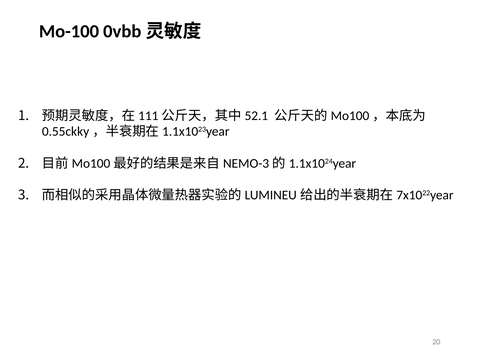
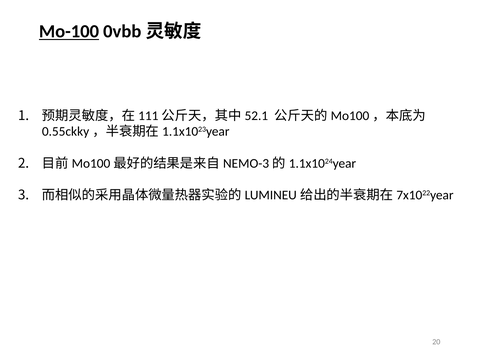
Mo-100 underline: none -> present
